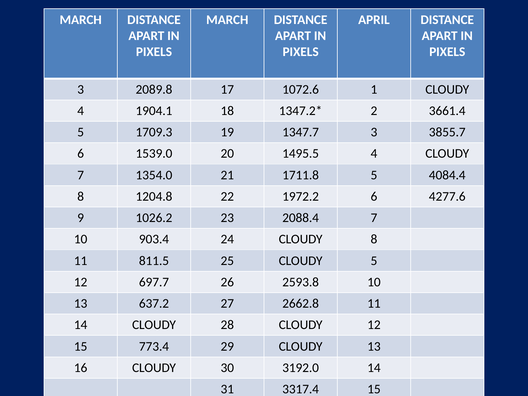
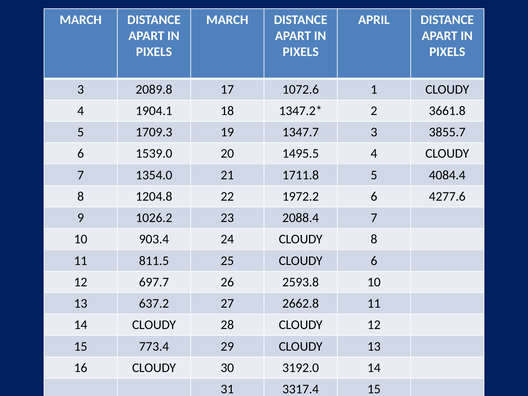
3661.4: 3661.4 -> 3661.8
CLOUDY 5: 5 -> 6
